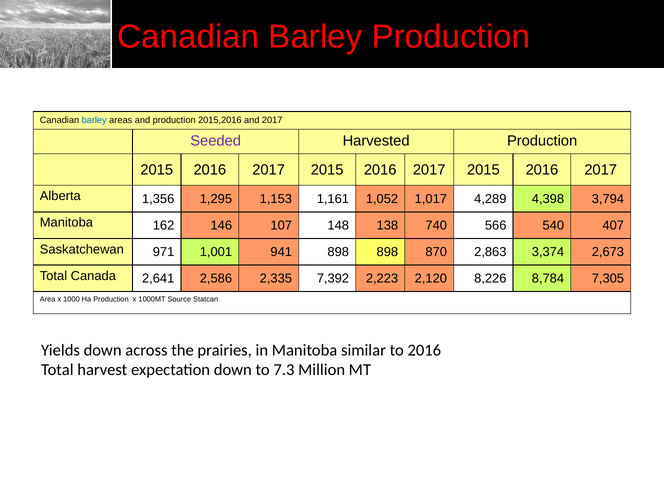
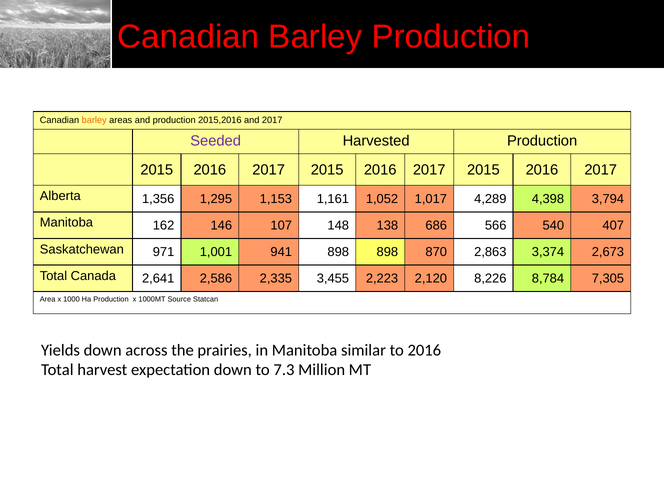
barley at (94, 120) colour: blue -> orange
740: 740 -> 686
7,392: 7,392 -> 3,455
